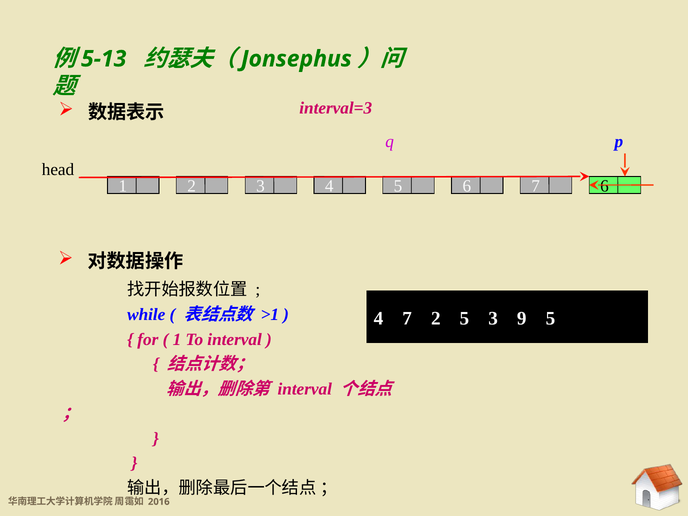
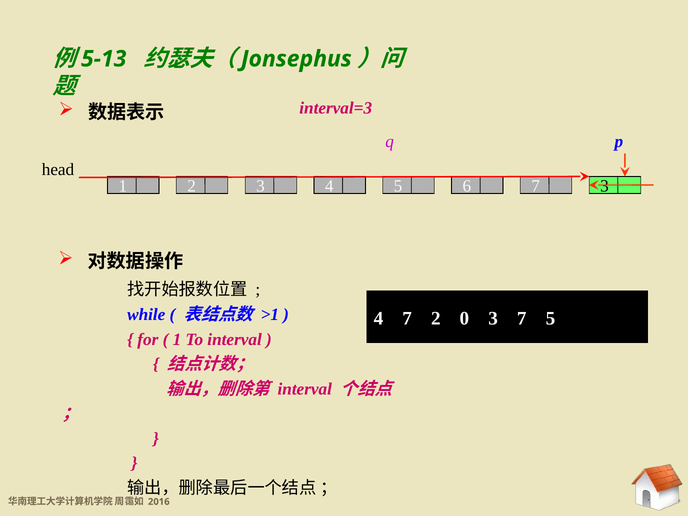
7 6: 6 -> 3
2 5: 5 -> 0
3 9: 9 -> 7
